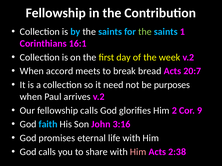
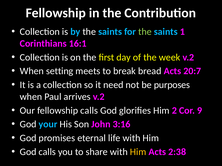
accord: accord -> setting
faith: faith -> your
Him at (138, 152) colour: pink -> yellow
